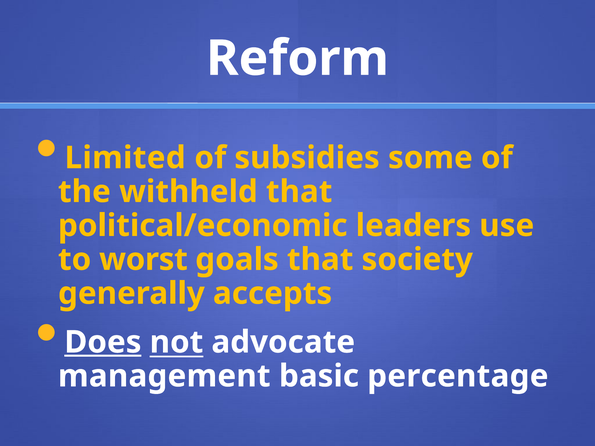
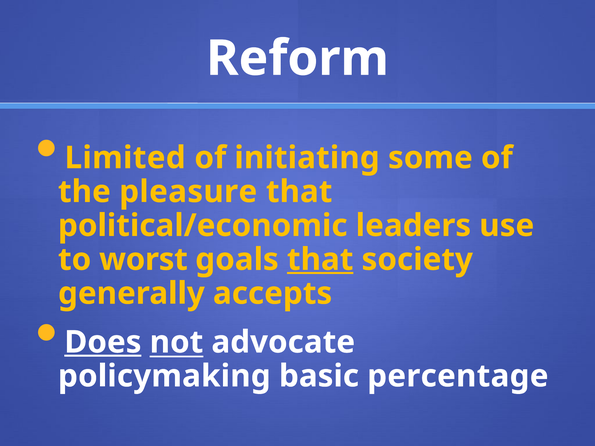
subsidies: subsidies -> initiating
withheld: withheld -> pleasure
that at (320, 260) underline: none -> present
management: management -> policymaking
